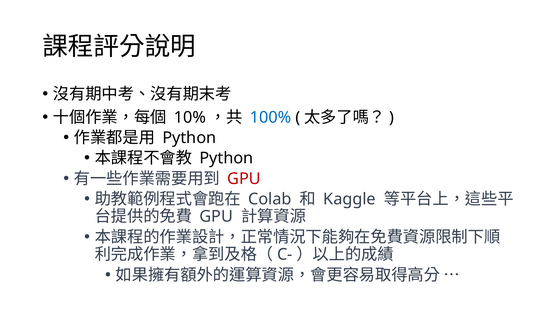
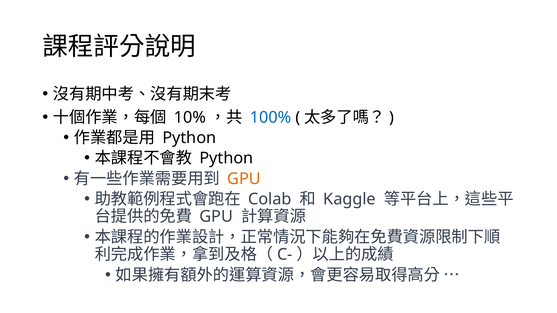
GPU at (244, 179) colour: red -> orange
